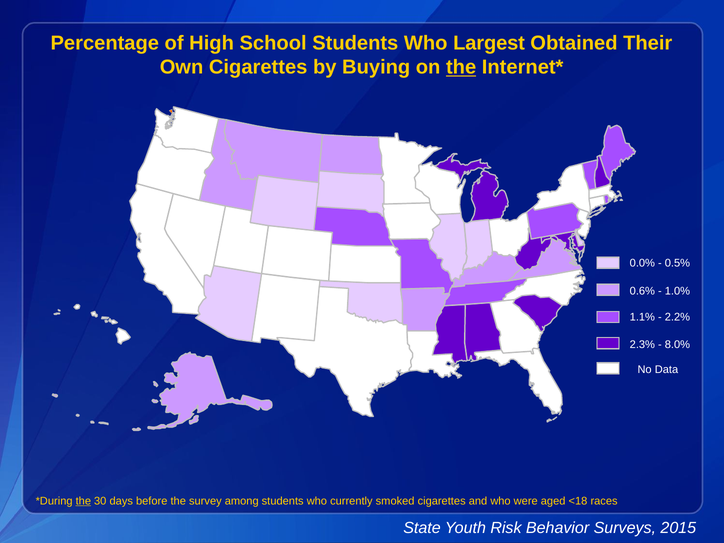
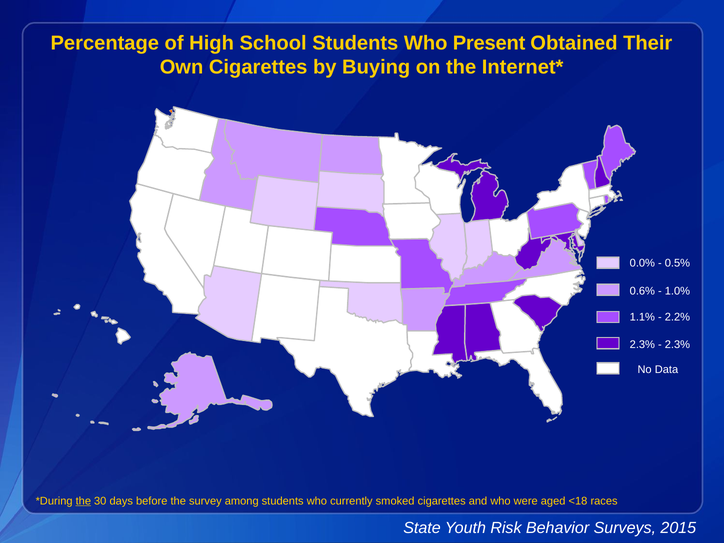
Largest: Largest -> Present
the at (461, 67) underline: present -> none
8.0% at (677, 344): 8.0% -> 2.3%
